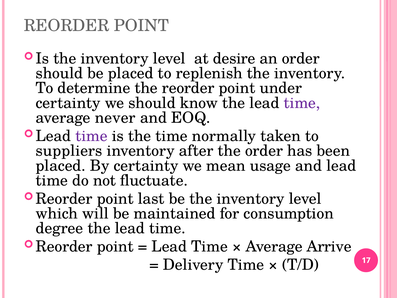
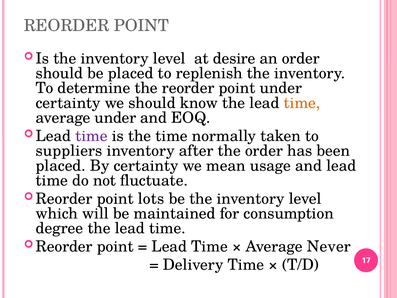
time at (302, 103) colour: purple -> orange
average never: never -> under
last: last -> lots
Arrive: Arrive -> Never
